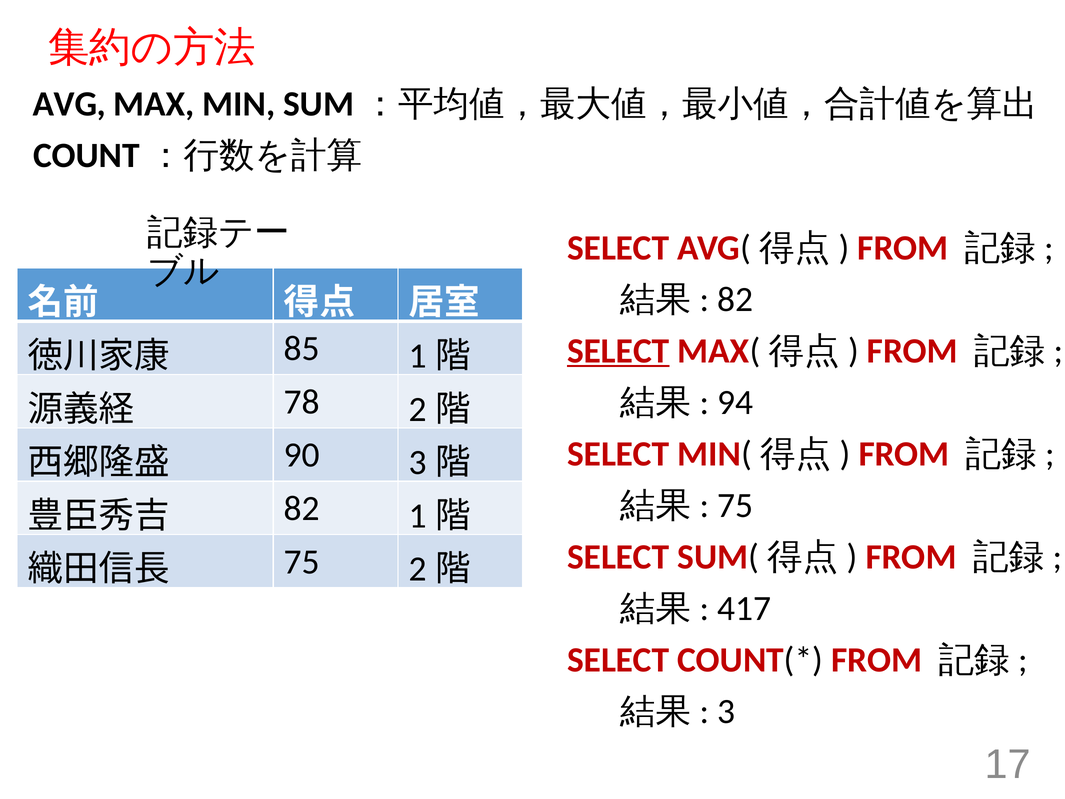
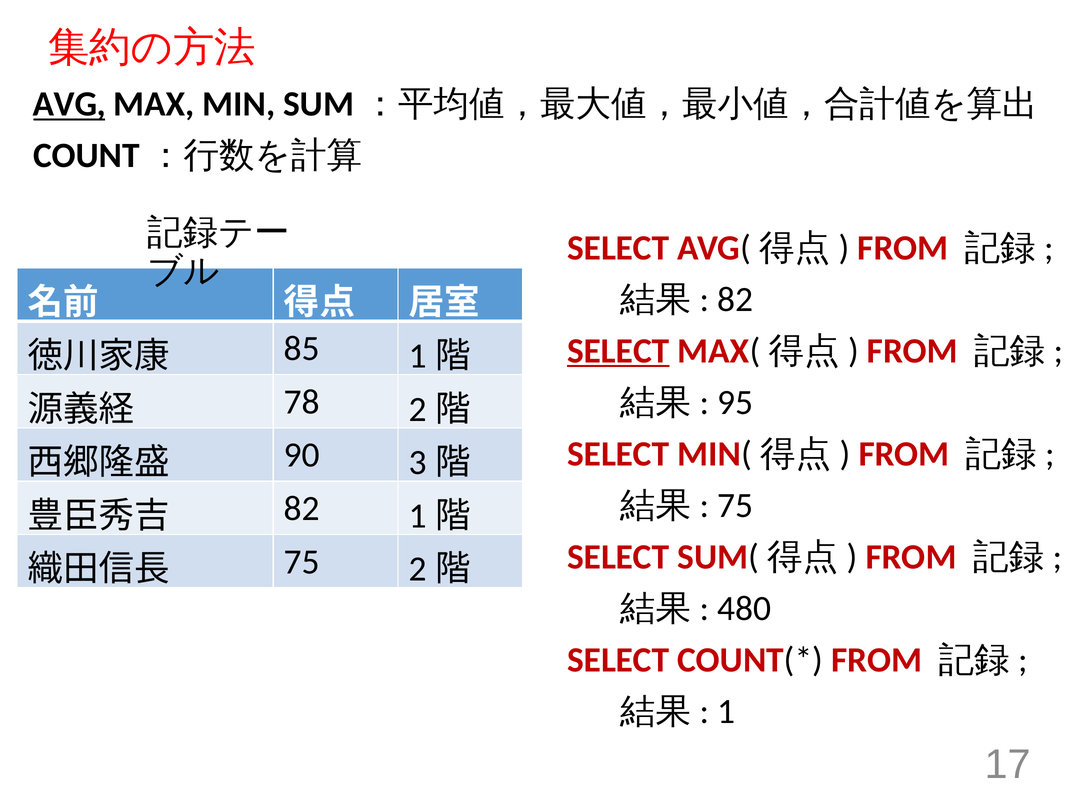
AVG underline: none -> present
94: 94 -> 95
417: 417 -> 480
3: 3 -> 1
